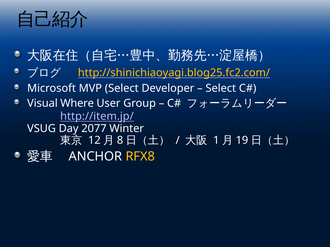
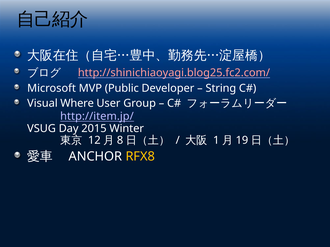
http://shinichiaoyagi.blog25.fc2.com/ colour: yellow -> pink
MVP Select: Select -> Public
Select at (221, 88): Select -> String
2077: 2077 -> 2015
